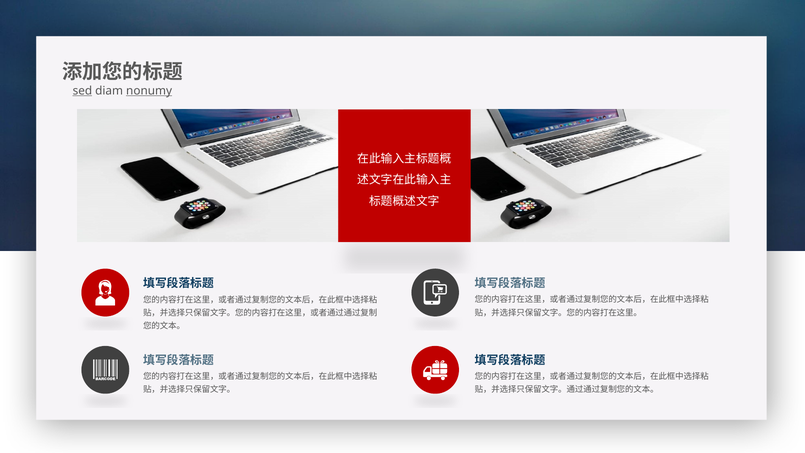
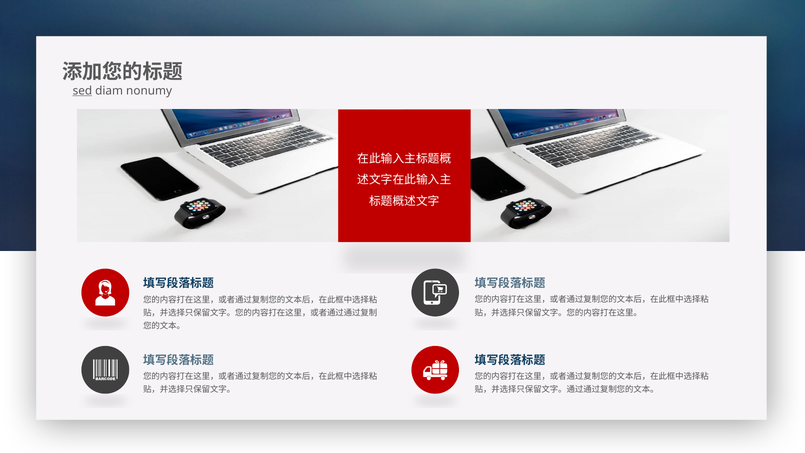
nonumy underline: present -> none
